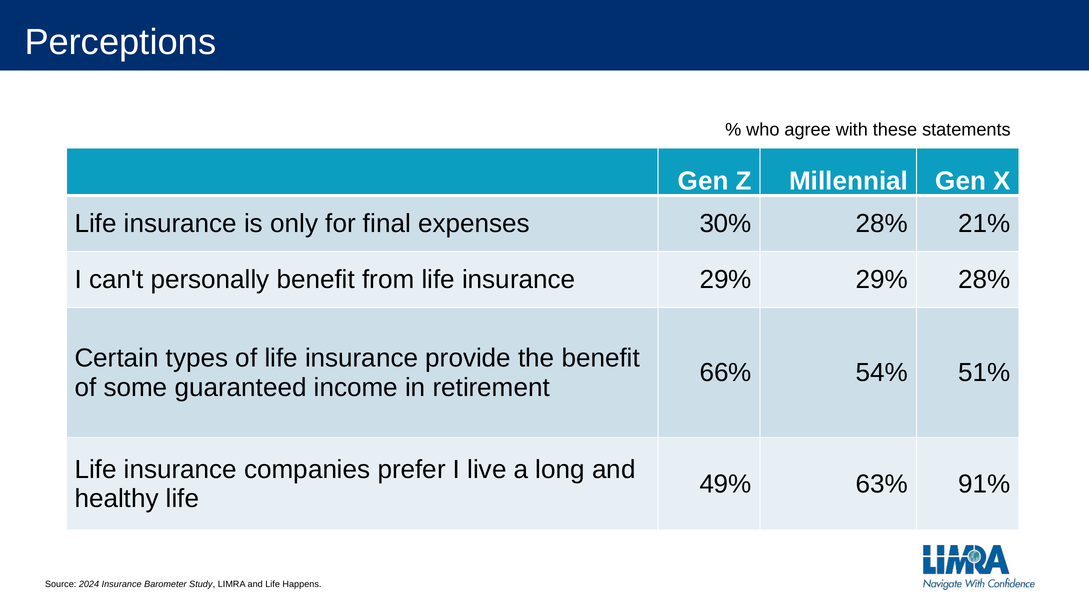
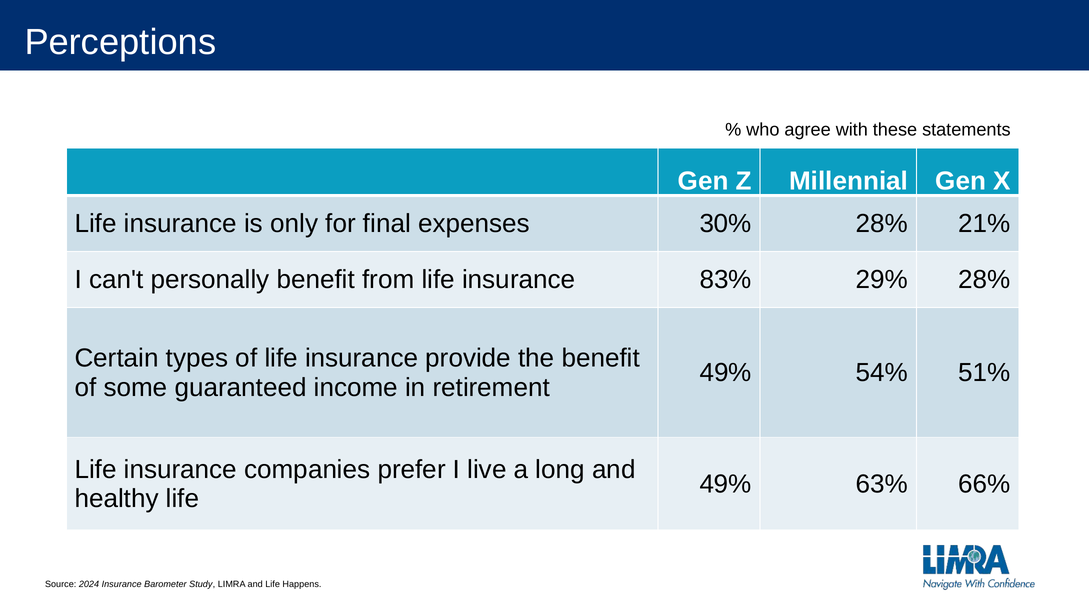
insurance 29%: 29% -> 83%
66% at (726, 372): 66% -> 49%
91%: 91% -> 66%
